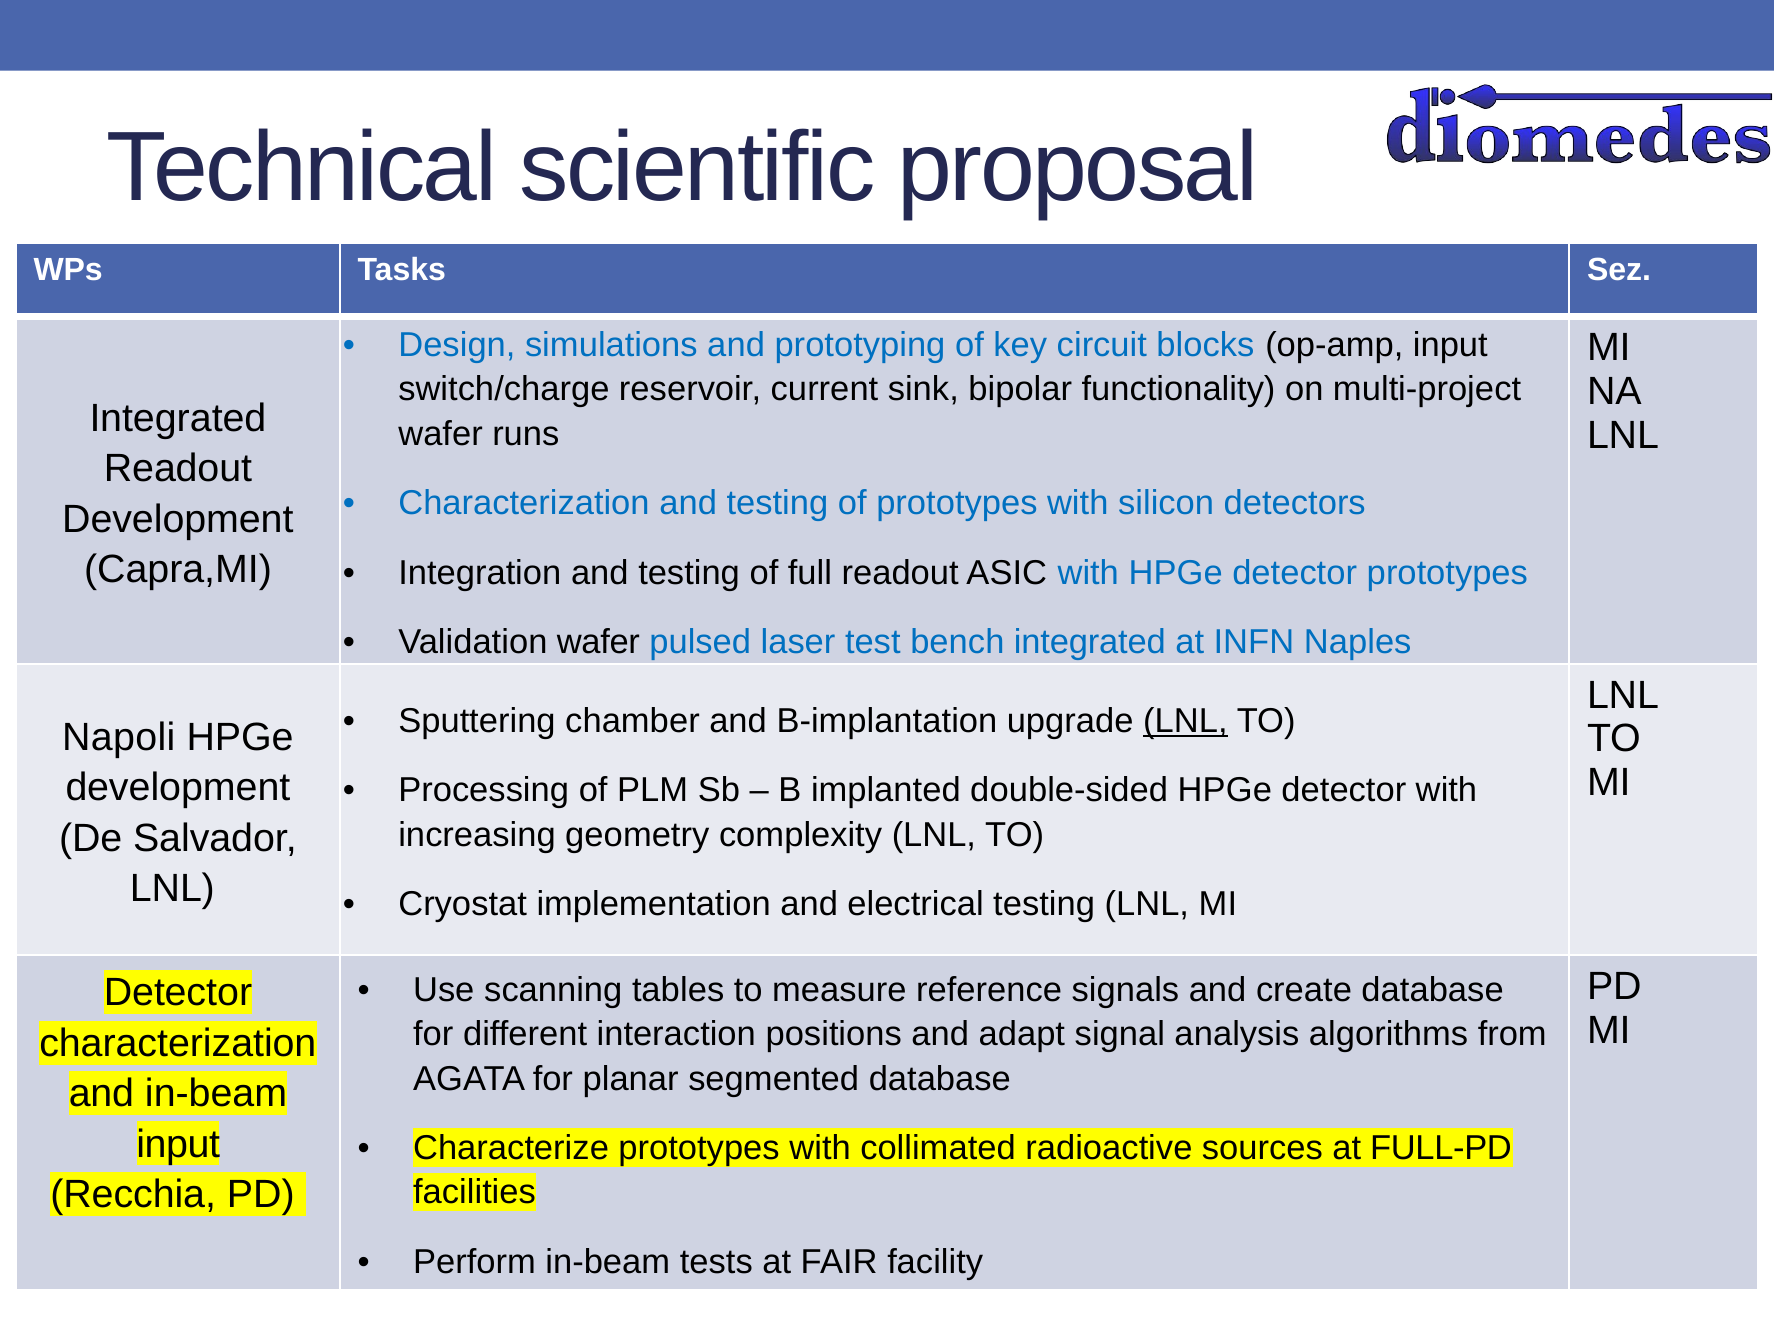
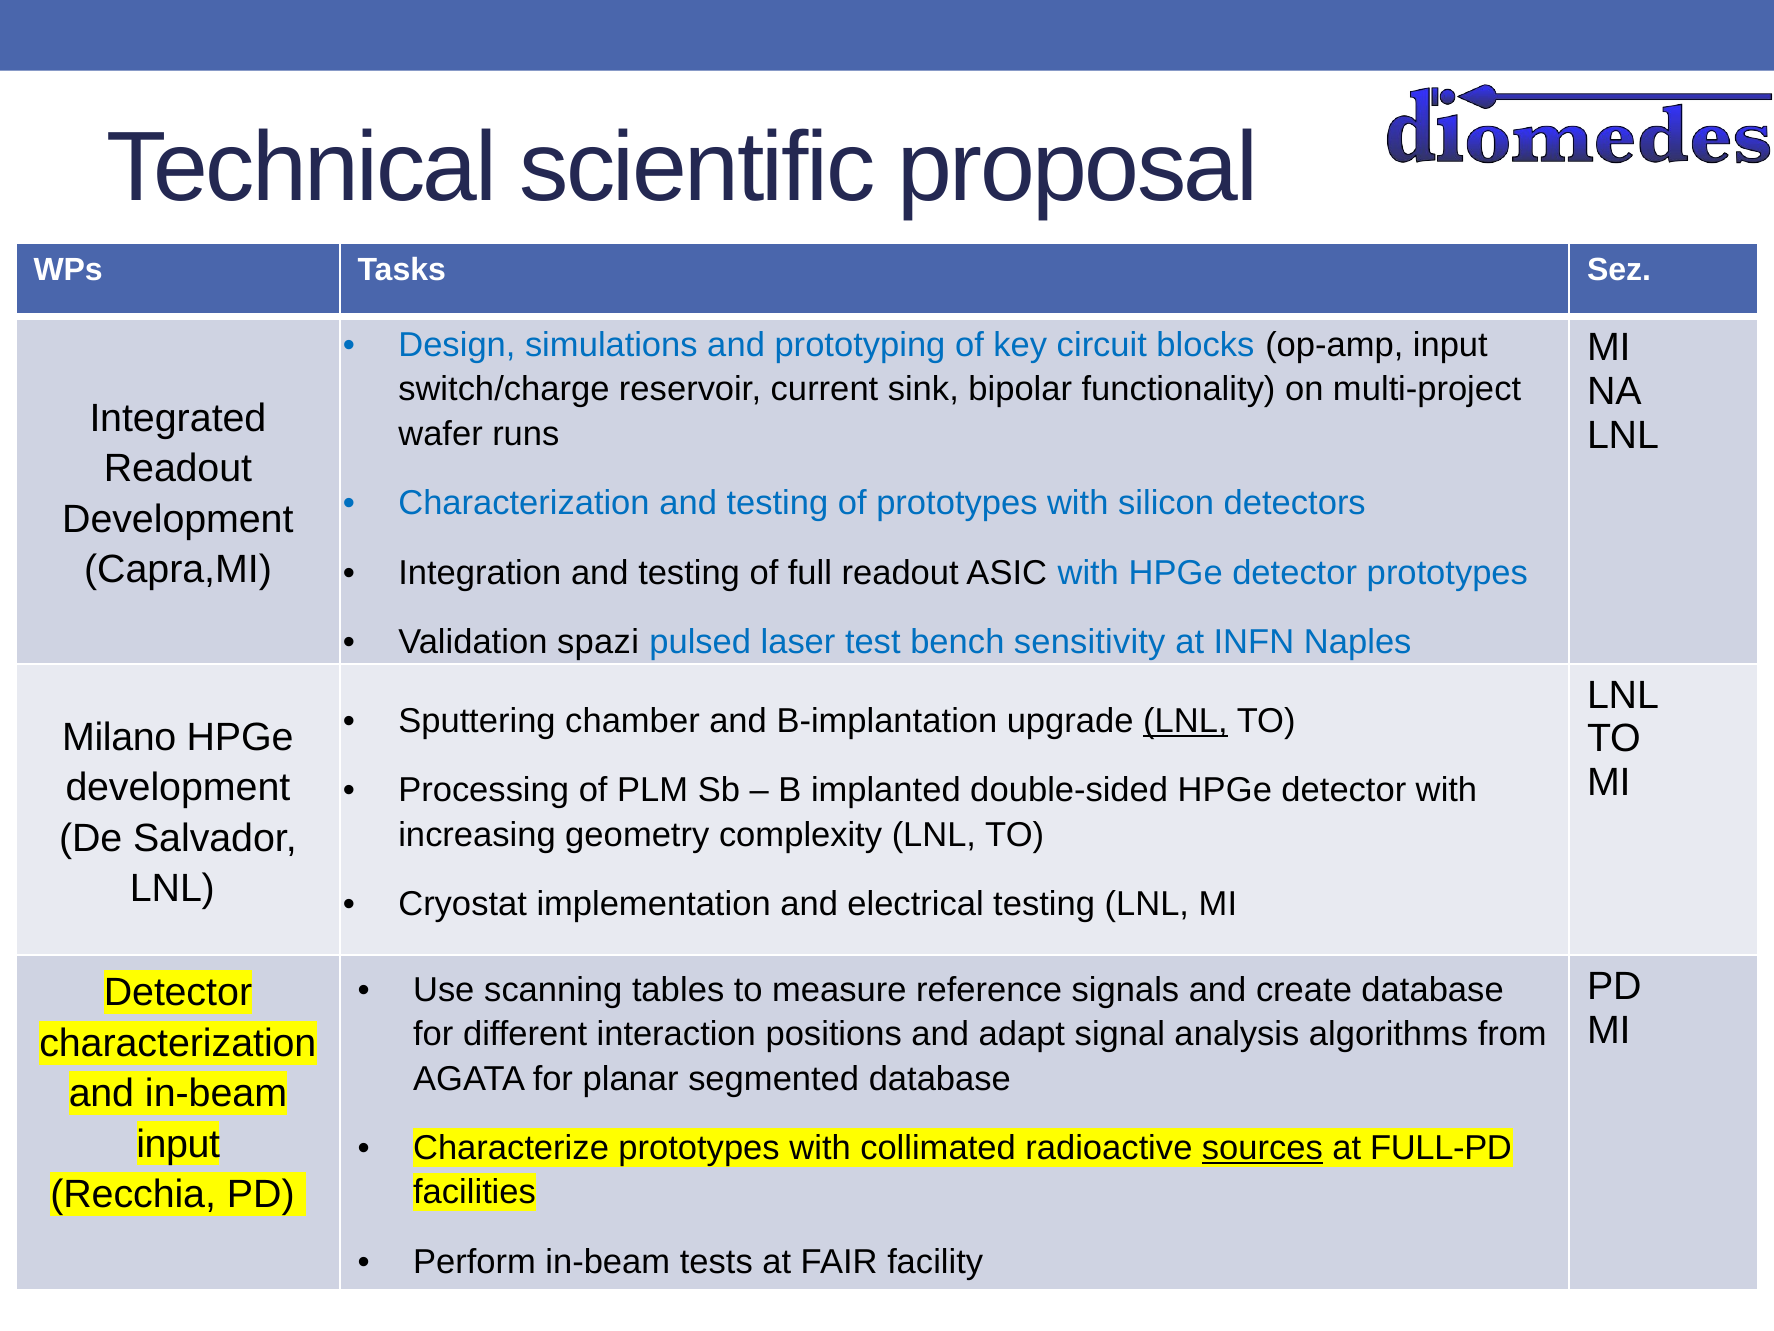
Validation wafer: wafer -> spazi
bench integrated: integrated -> sensitivity
Napoli: Napoli -> Milano
sources underline: none -> present
